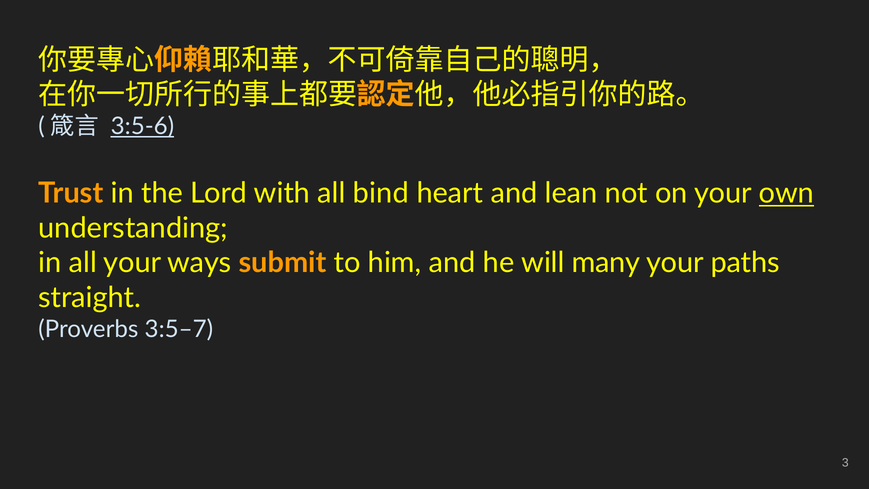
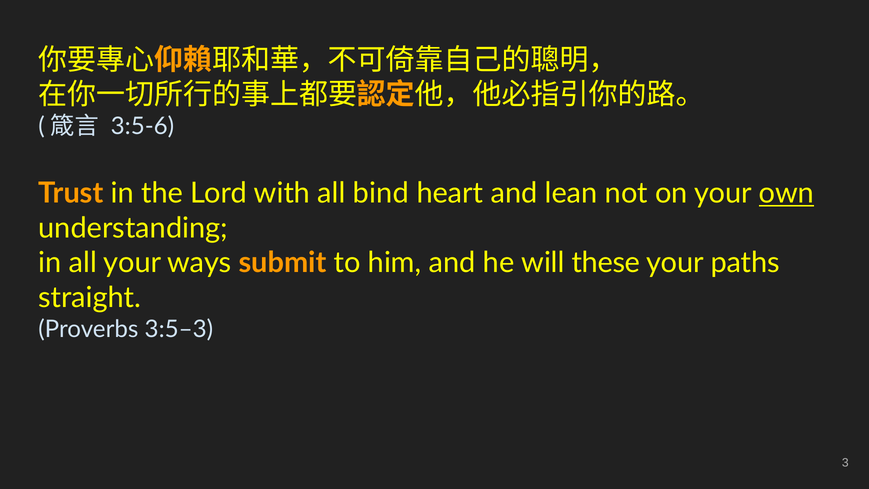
3:5-6 underline: present -> none
many: many -> these
3:5–7: 3:5–7 -> 3:5–3
